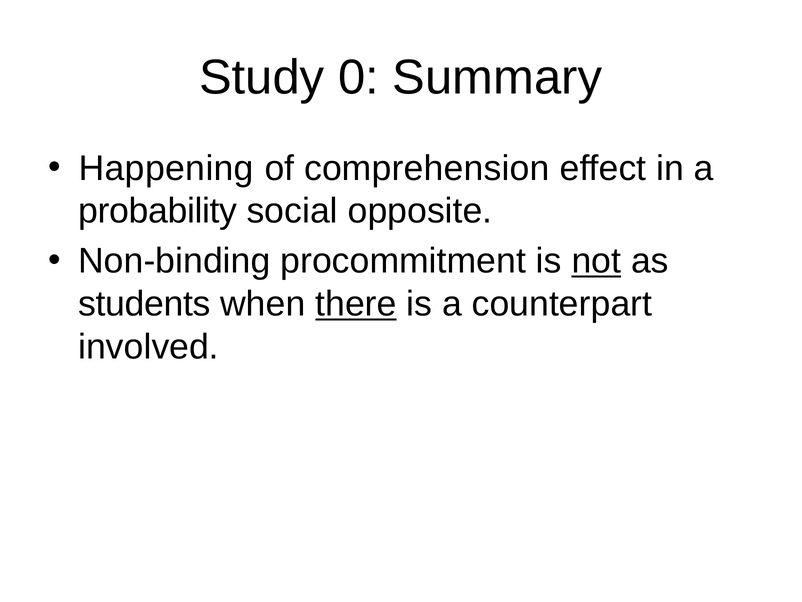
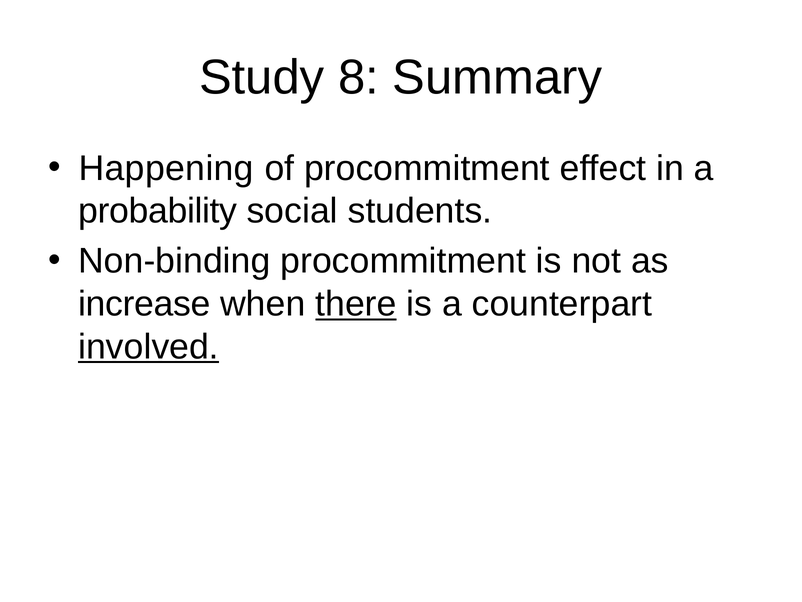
0: 0 -> 8
of comprehension: comprehension -> procommitment
opposite: opposite -> students
not underline: present -> none
students: students -> increase
involved underline: none -> present
